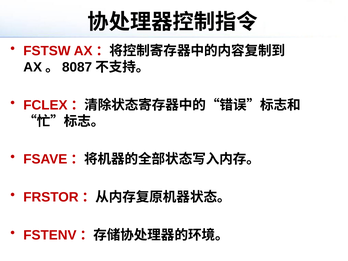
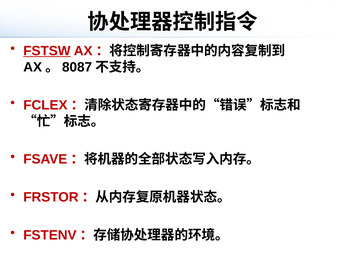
FSTSW underline: none -> present
